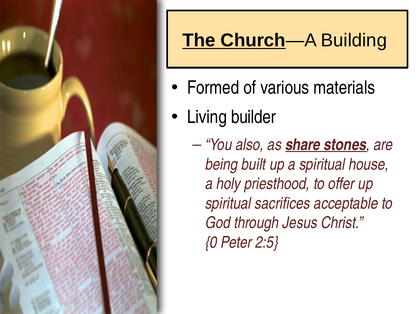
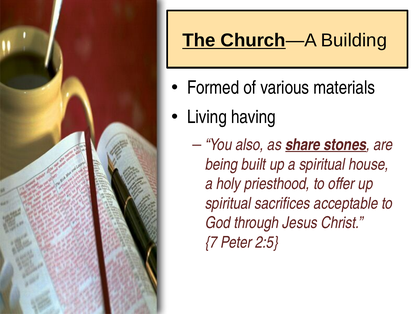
builder: builder -> having
0: 0 -> 7
